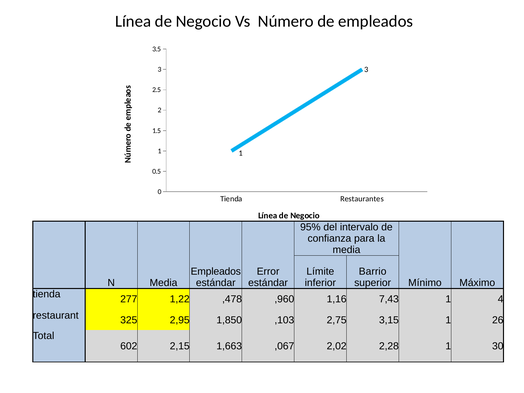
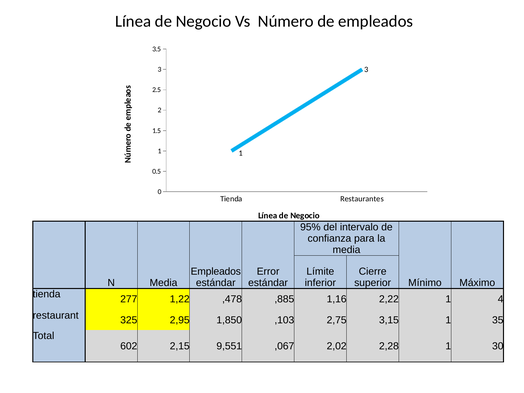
Barrio: Barrio -> Cierre
,960: ,960 -> ,885
7,43: 7,43 -> 2,22
26: 26 -> 35
1,663: 1,663 -> 9,551
